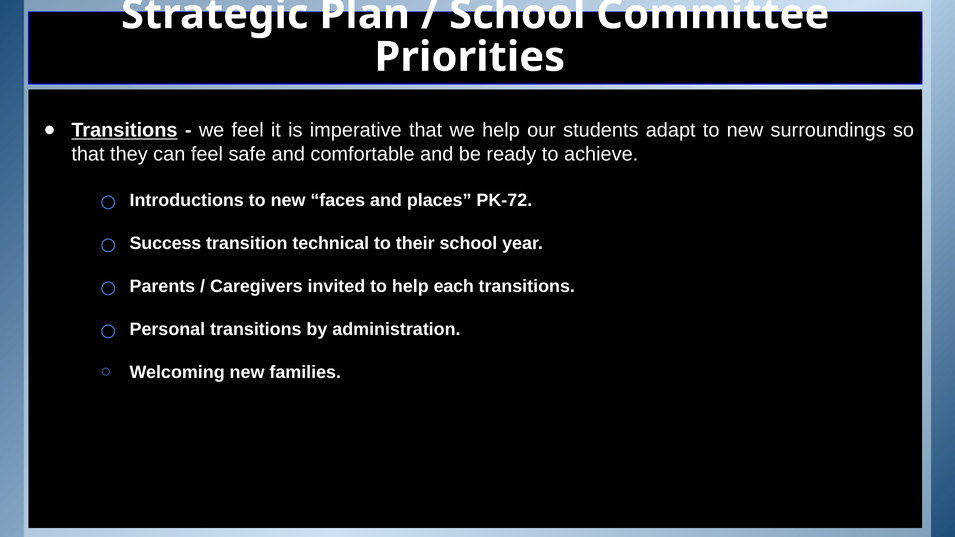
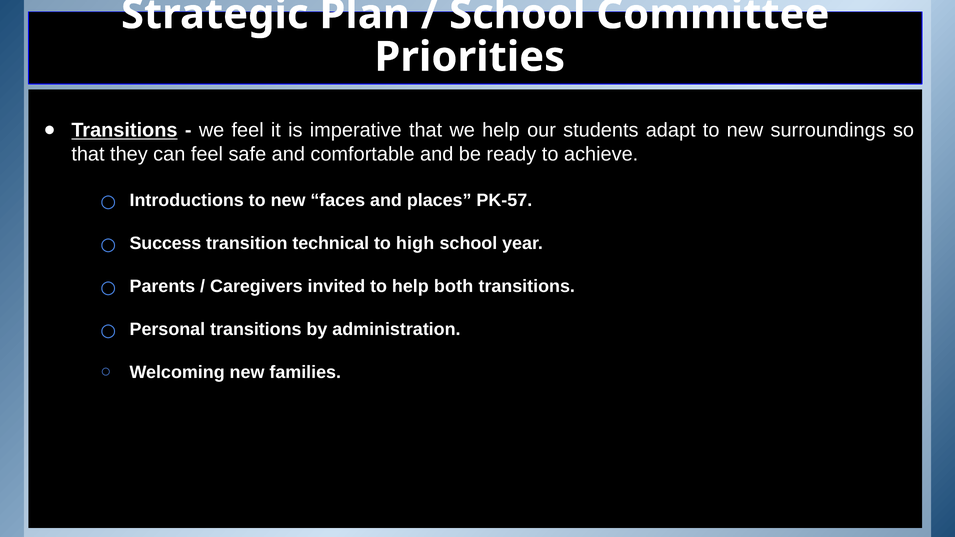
PK-72: PK-72 -> PK-57
their: their -> high
each: each -> both
